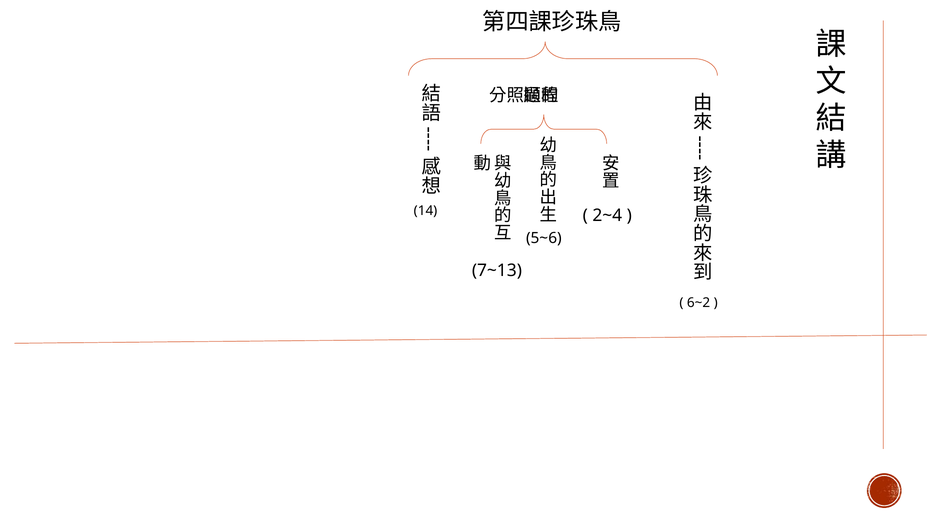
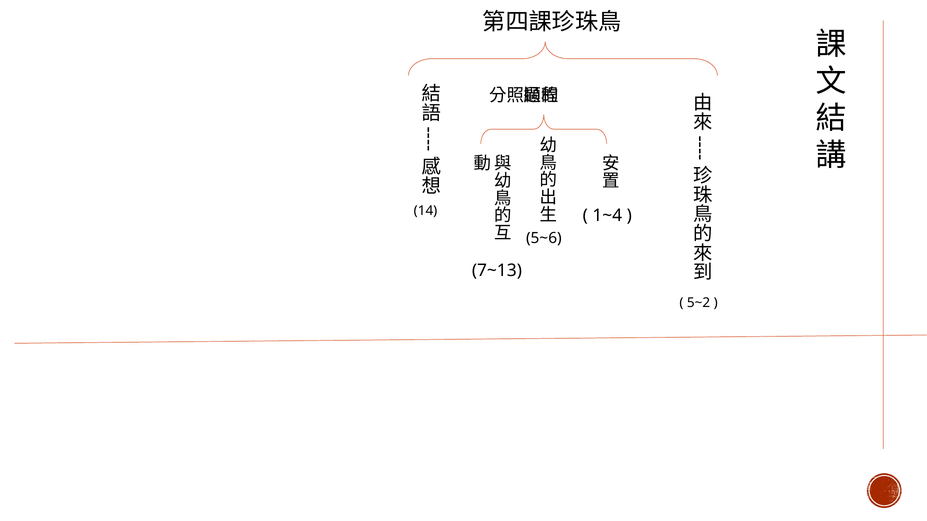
2~4: 2~4 -> 1~4
6~2: 6~2 -> 5~2
